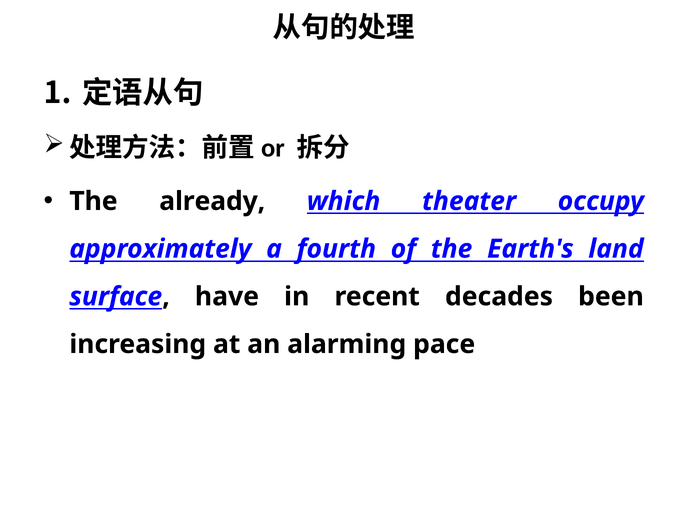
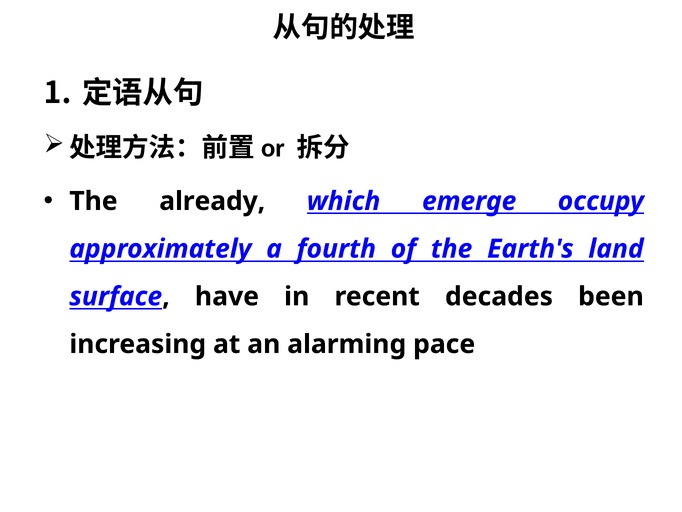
theater: theater -> emerge
